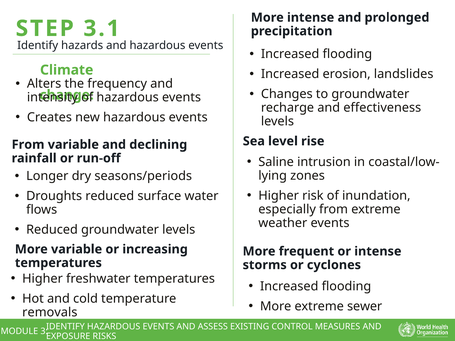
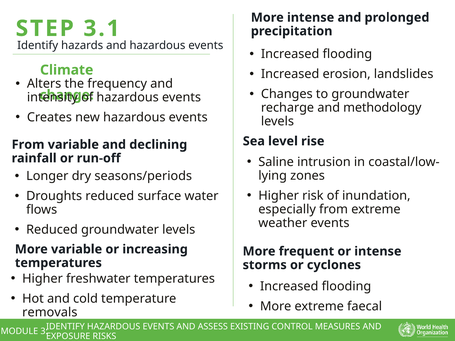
effectiveness: effectiveness -> methodology
sewer: sewer -> faecal
